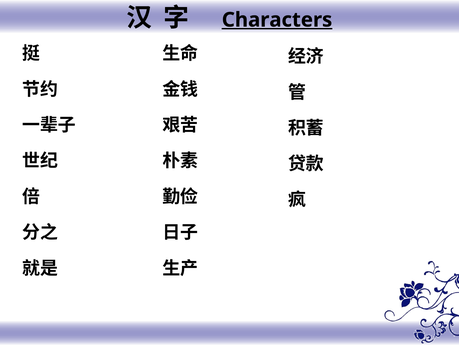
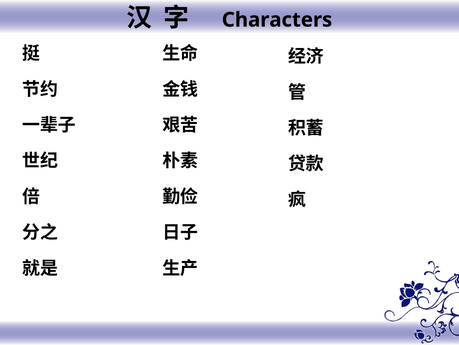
Characters underline: present -> none
